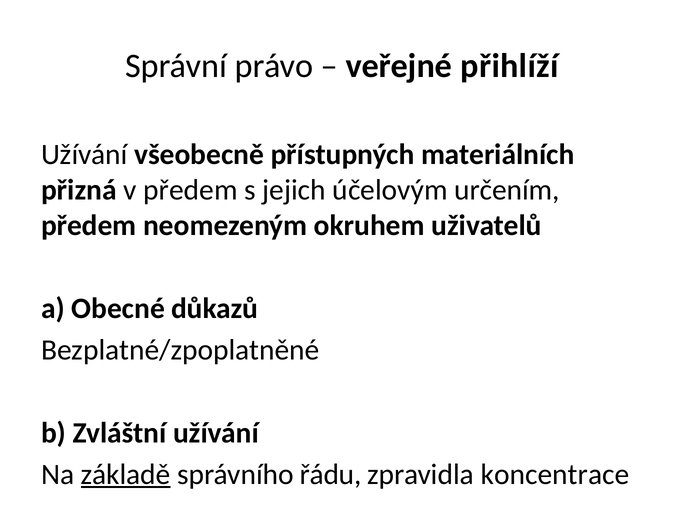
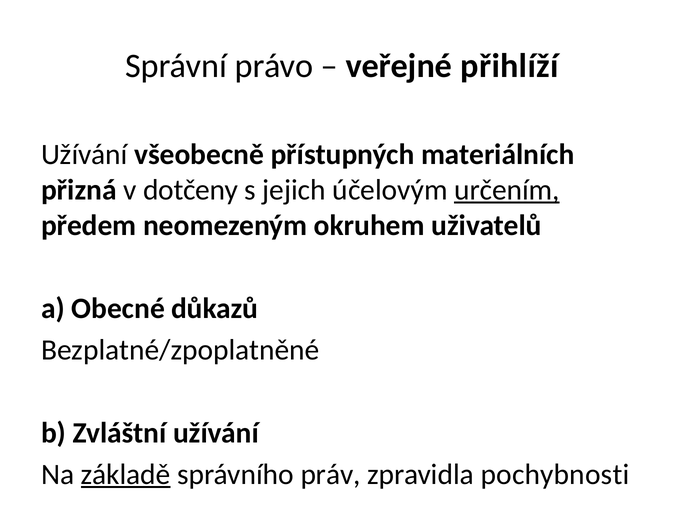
v předem: předem -> dotčeny
určením underline: none -> present
řádu: řádu -> práv
koncentrace: koncentrace -> pochybnosti
